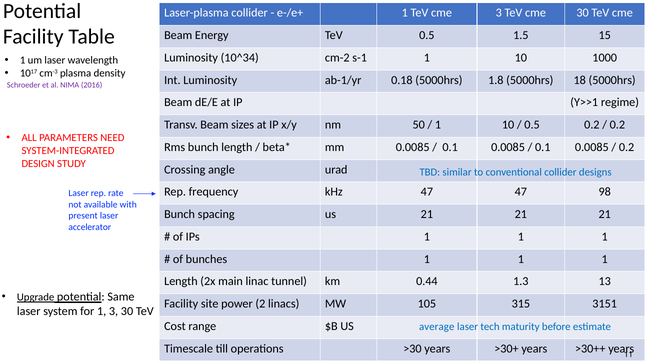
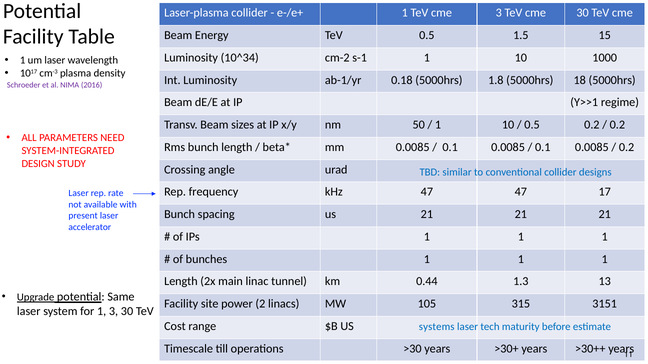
98: 98 -> 17
average: average -> systems
